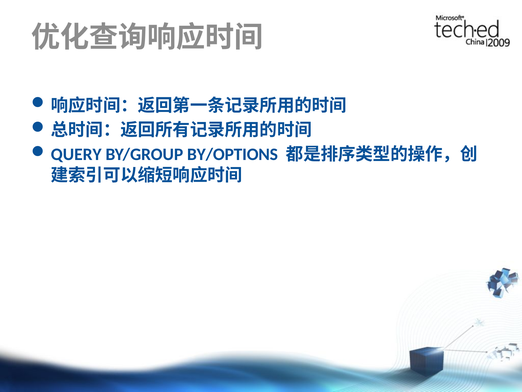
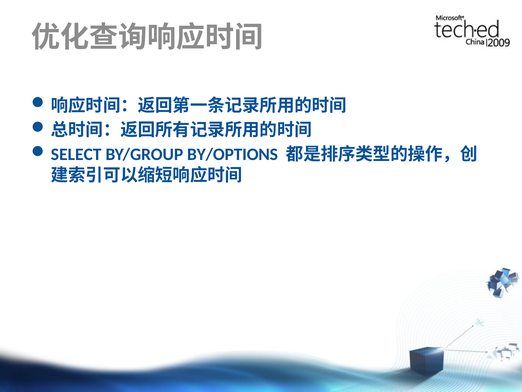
QUERY: QUERY -> SELECT
